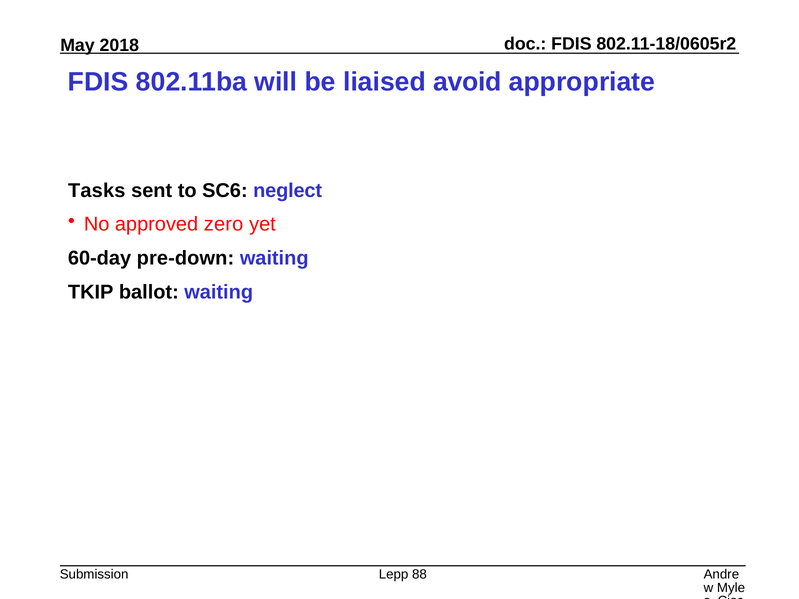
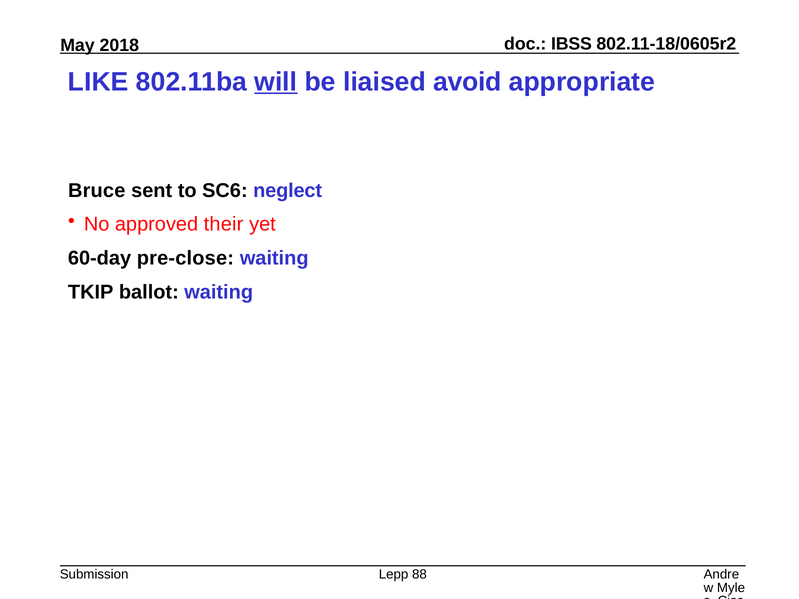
FDIS at (571, 44): FDIS -> IBSS
FDIS at (98, 82): FDIS -> LIKE
will underline: none -> present
Tasks: Tasks -> Bruce
zero: zero -> their
pre-down: pre-down -> pre-close
